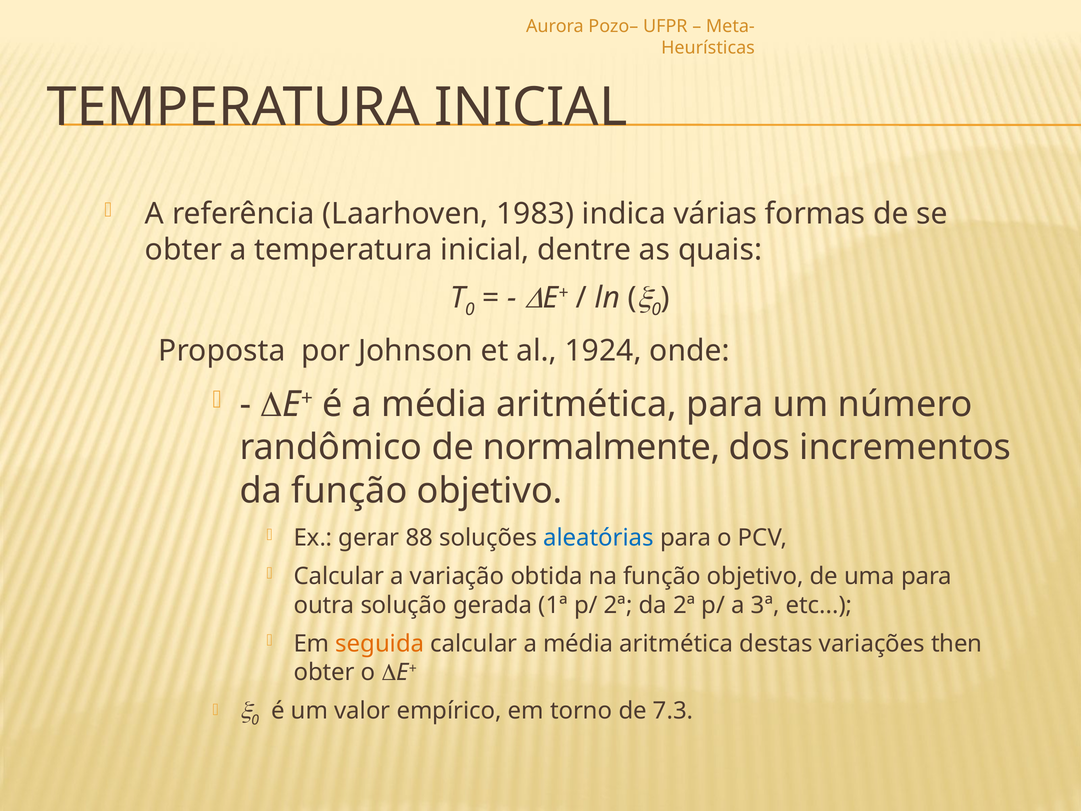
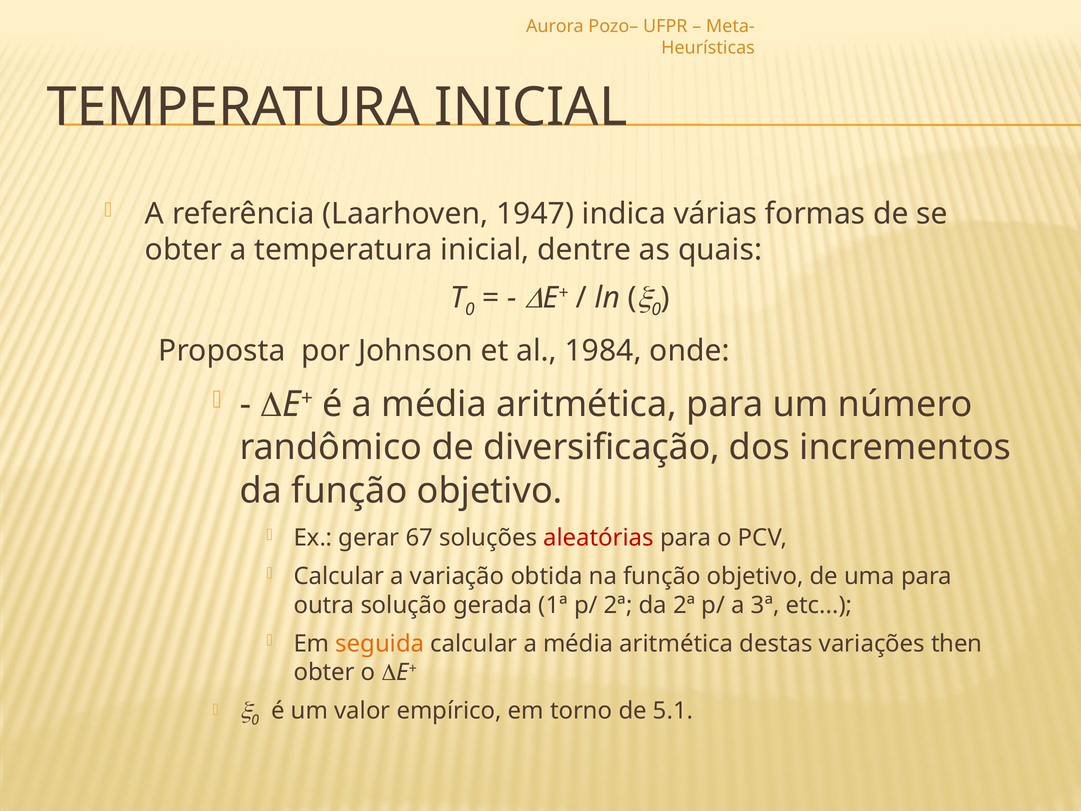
1983: 1983 -> 1947
1924: 1924 -> 1984
normalmente: normalmente -> diversificação
88: 88 -> 67
aleatórias colour: blue -> red
7.3: 7.3 -> 5.1
